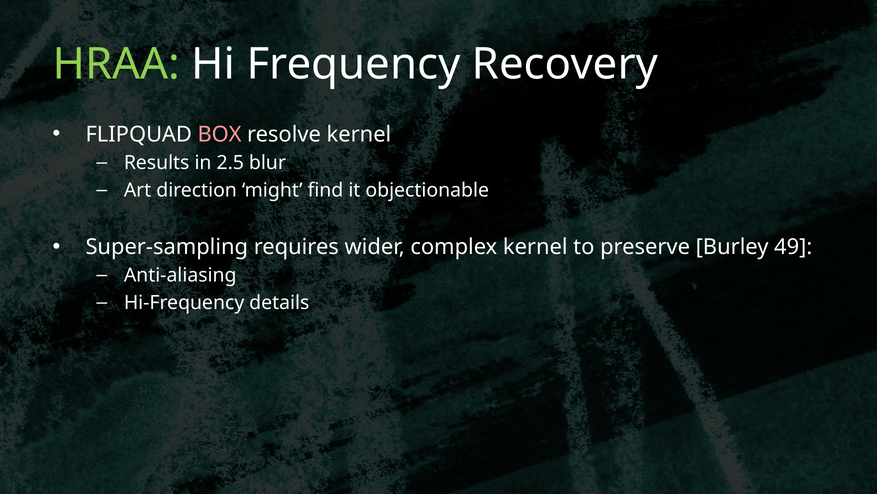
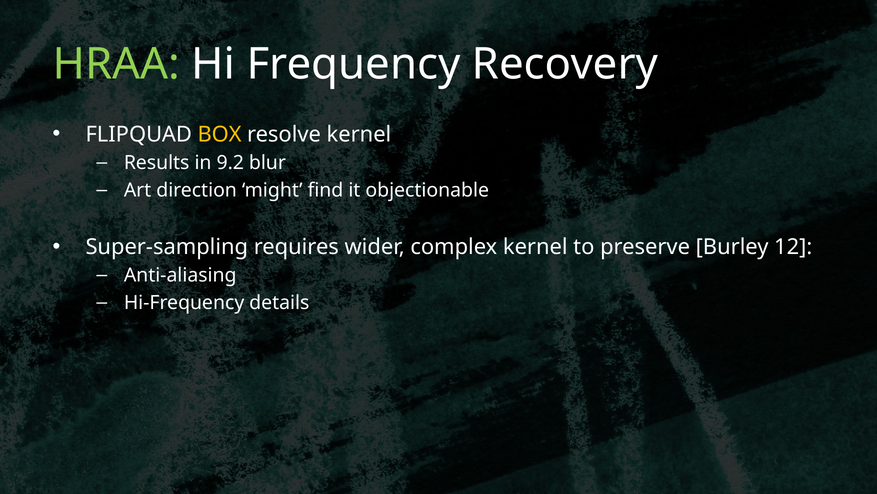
BOX colour: pink -> yellow
2.5: 2.5 -> 9.2
49: 49 -> 12
